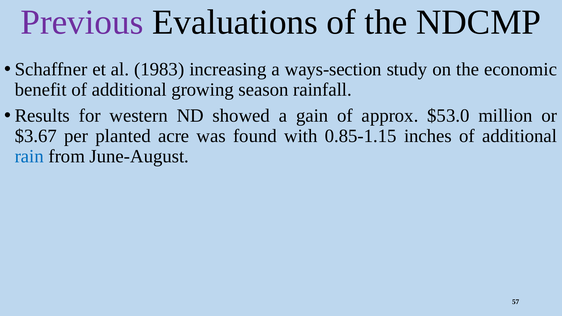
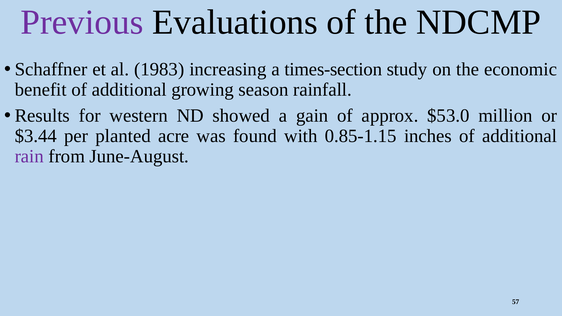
ways-section: ways-section -> times-section
$3.67: $3.67 -> $3.44
rain colour: blue -> purple
